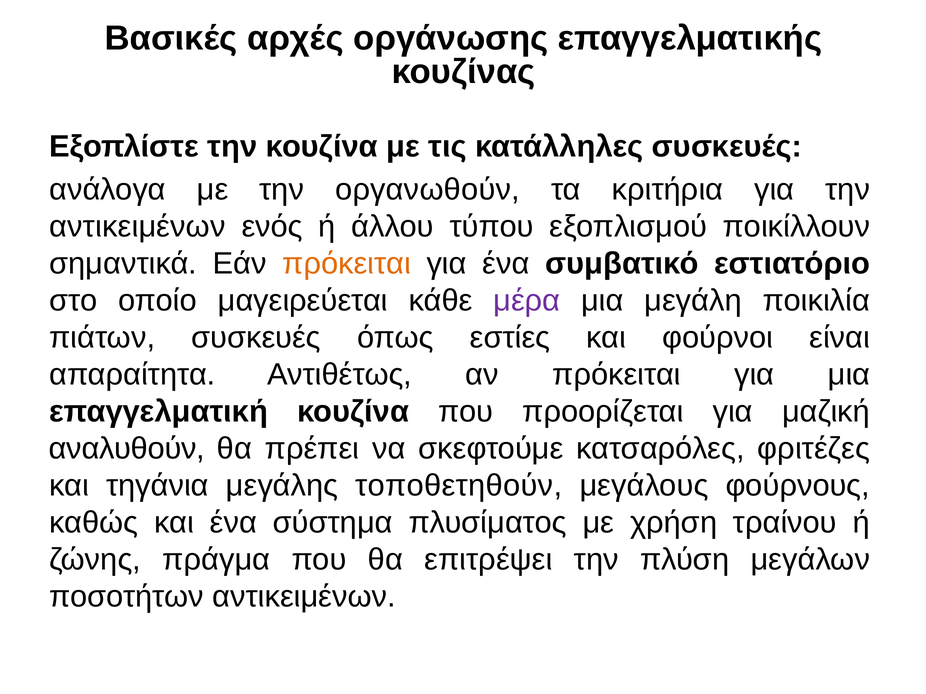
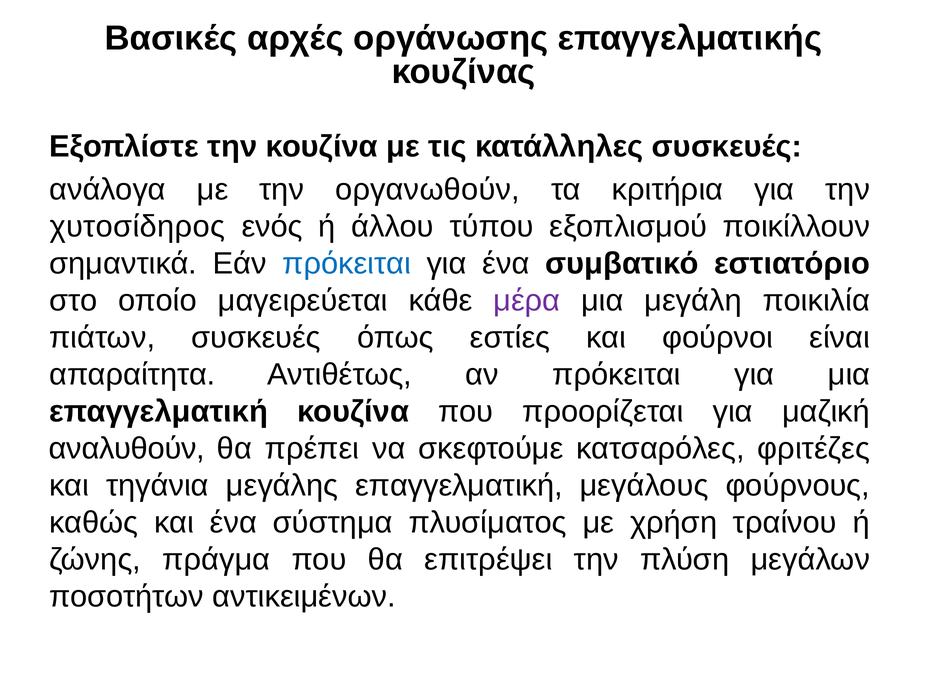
αντικειμένων at (137, 227): αντικειμένων -> χυτοσίδηρος
πρόκειται at (347, 264) colour: orange -> blue
μεγάλης τοποθετηθούν: τοποθετηθούν -> επαγγελματική
